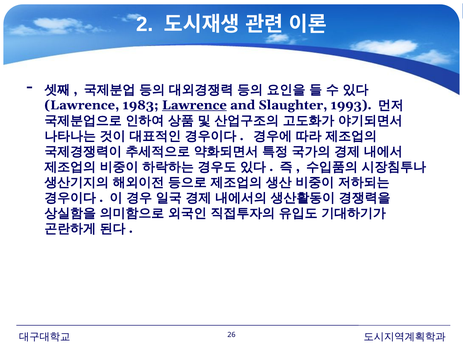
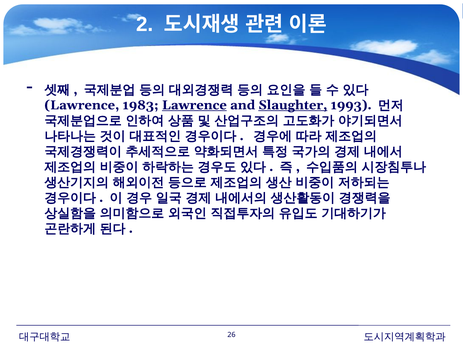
Slaughter underline: none -> present
